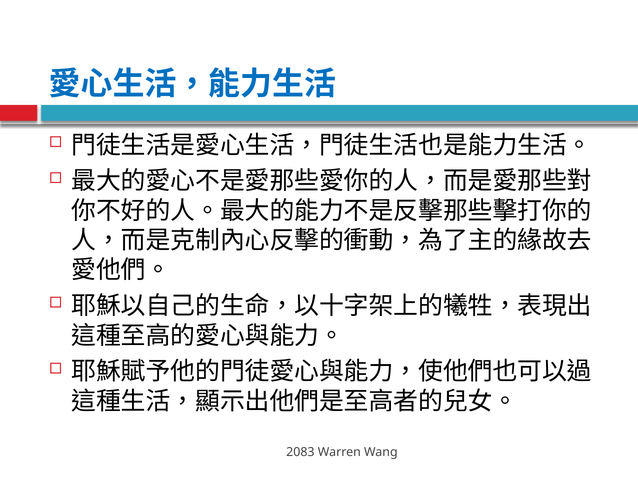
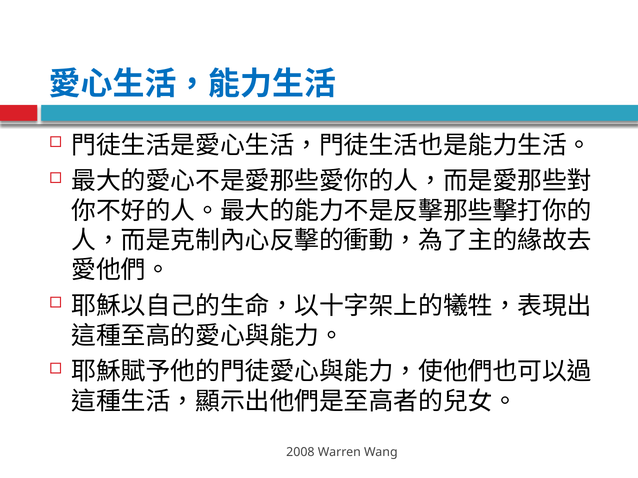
2083: 2083 -> 2008
